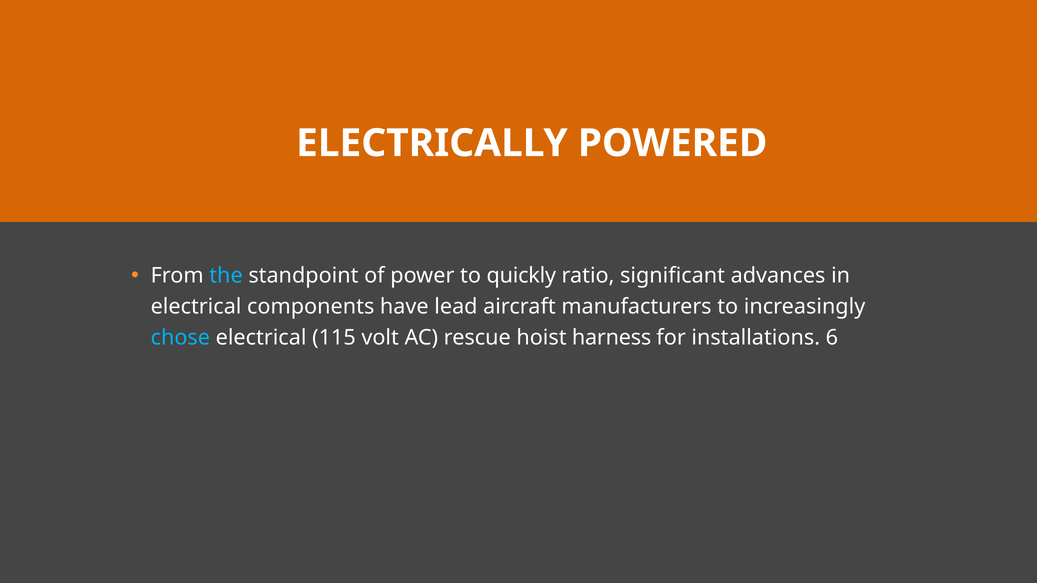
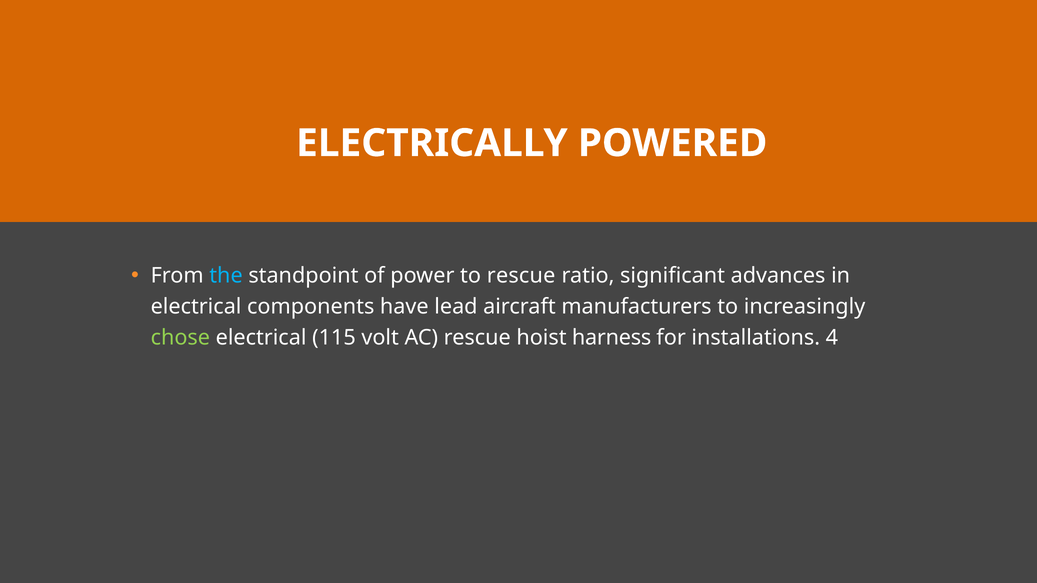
to quickly: quickly -> rescue
chose colour: light blue -> light green
6: 6 -> 4
